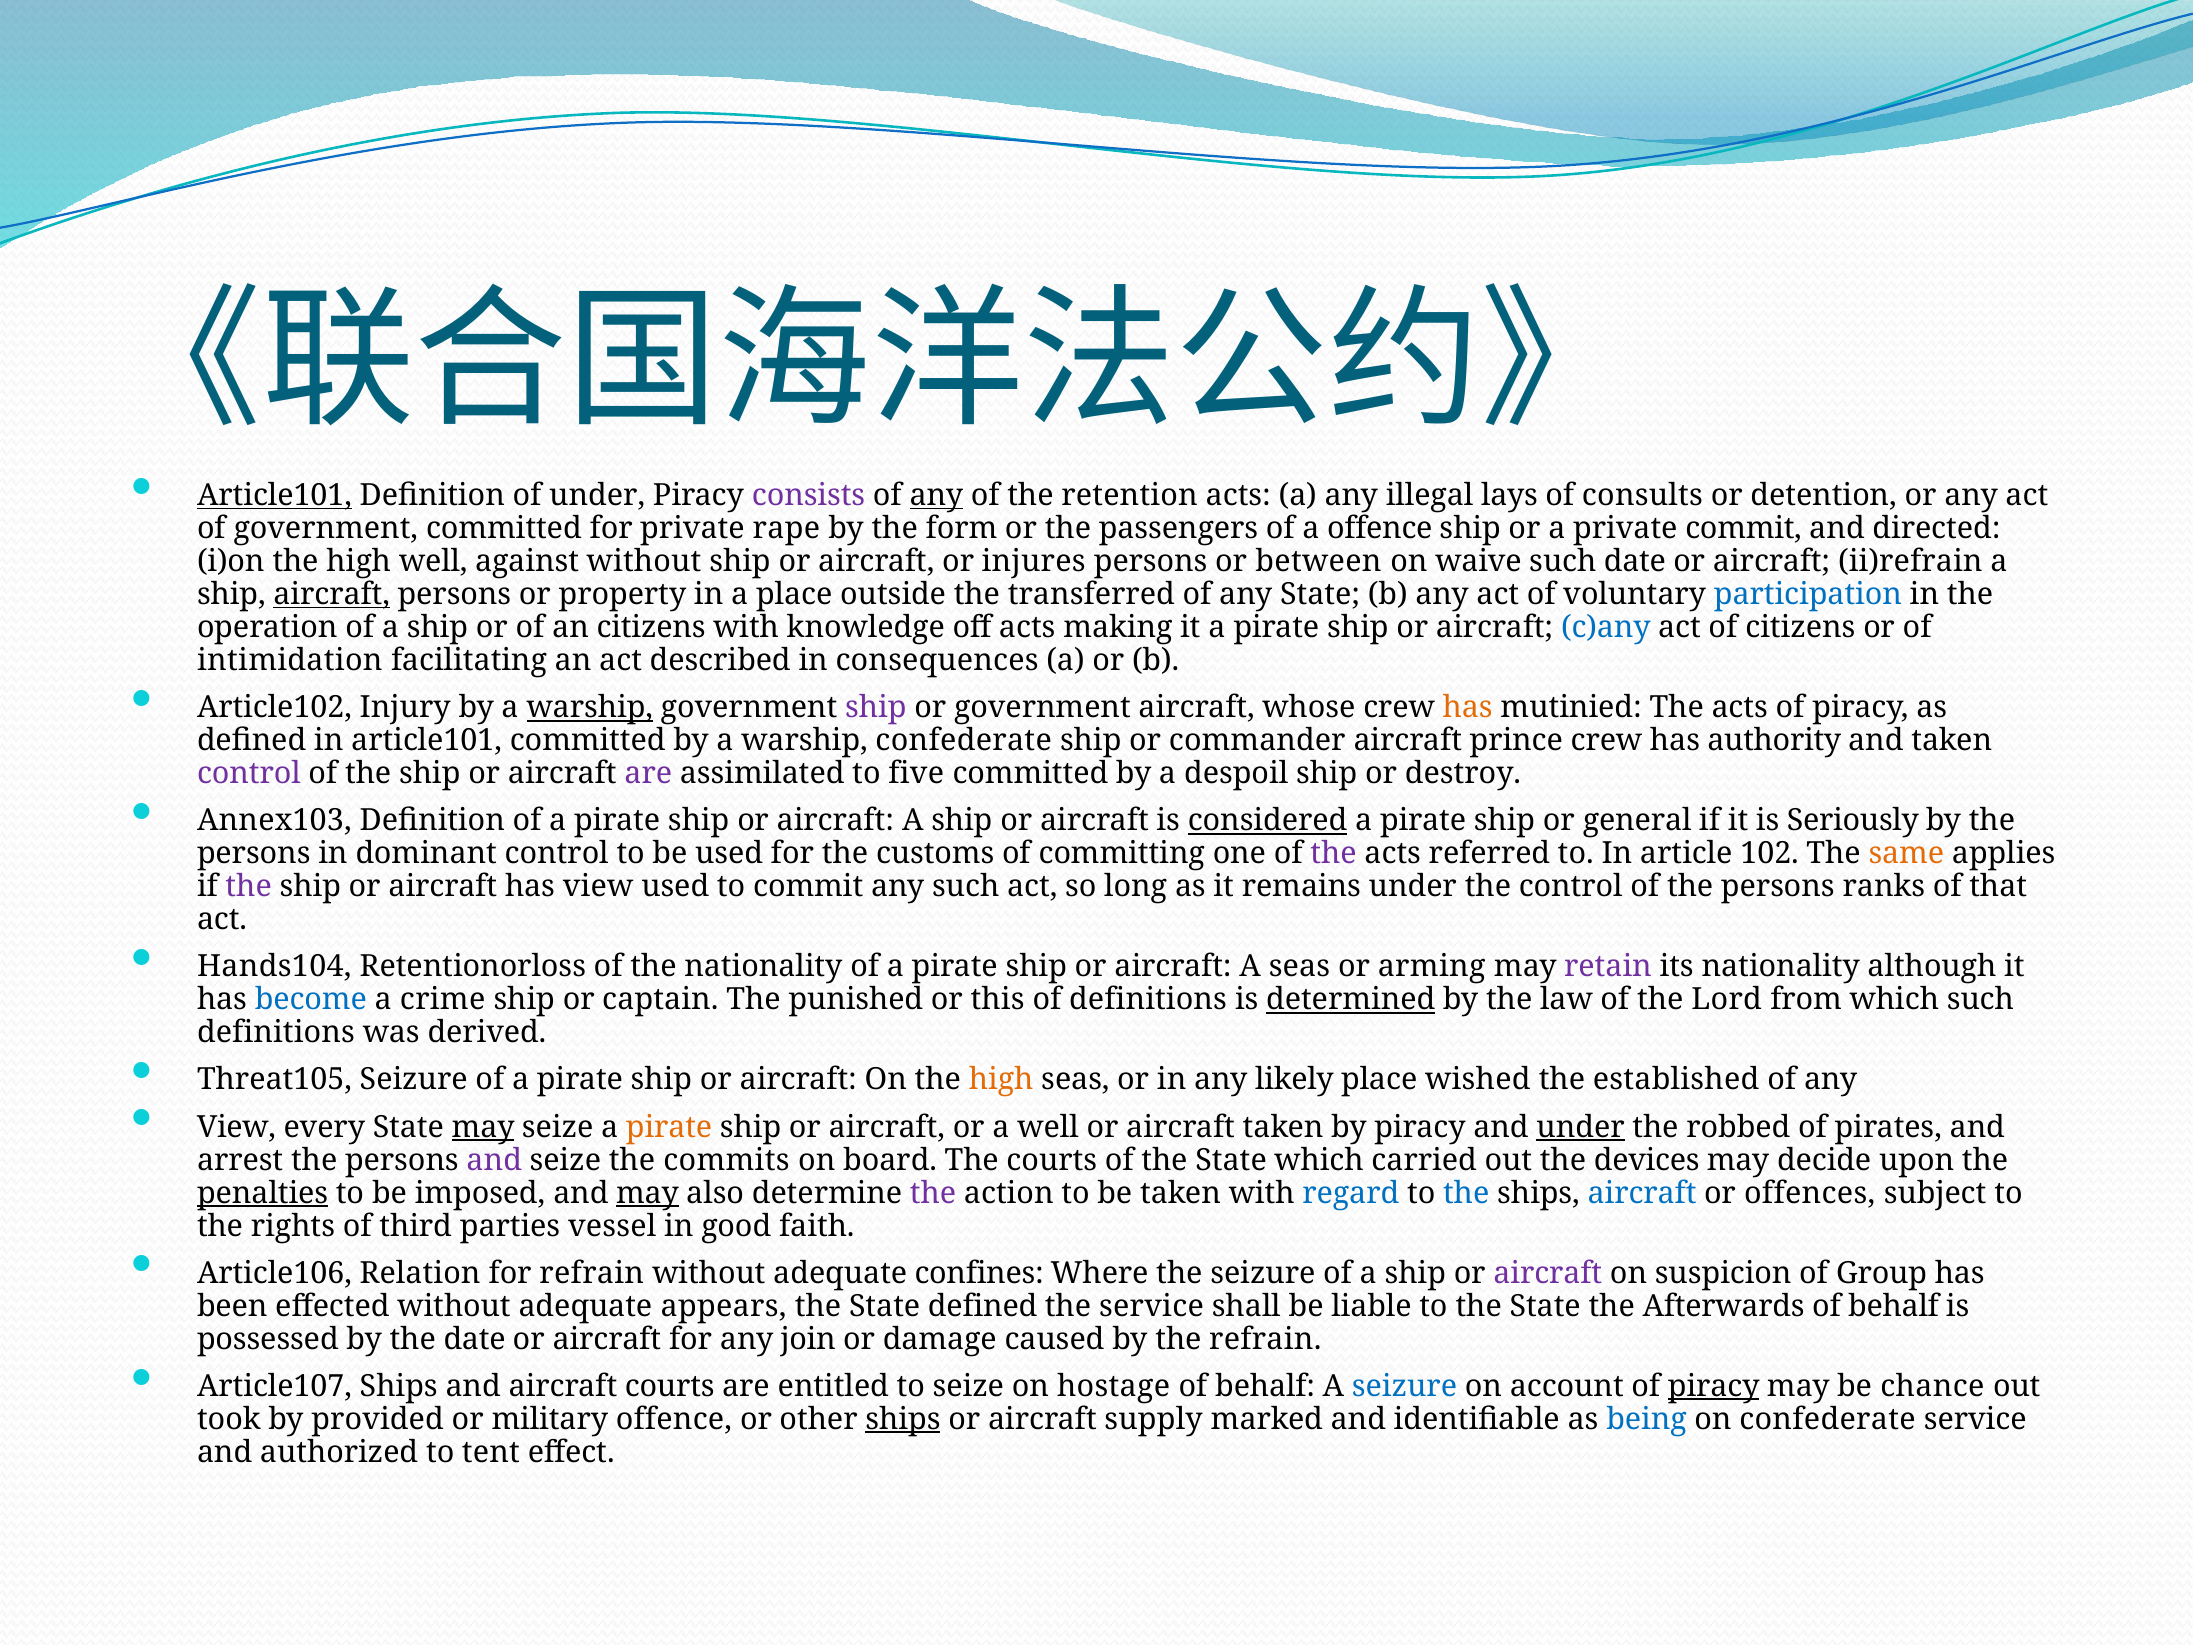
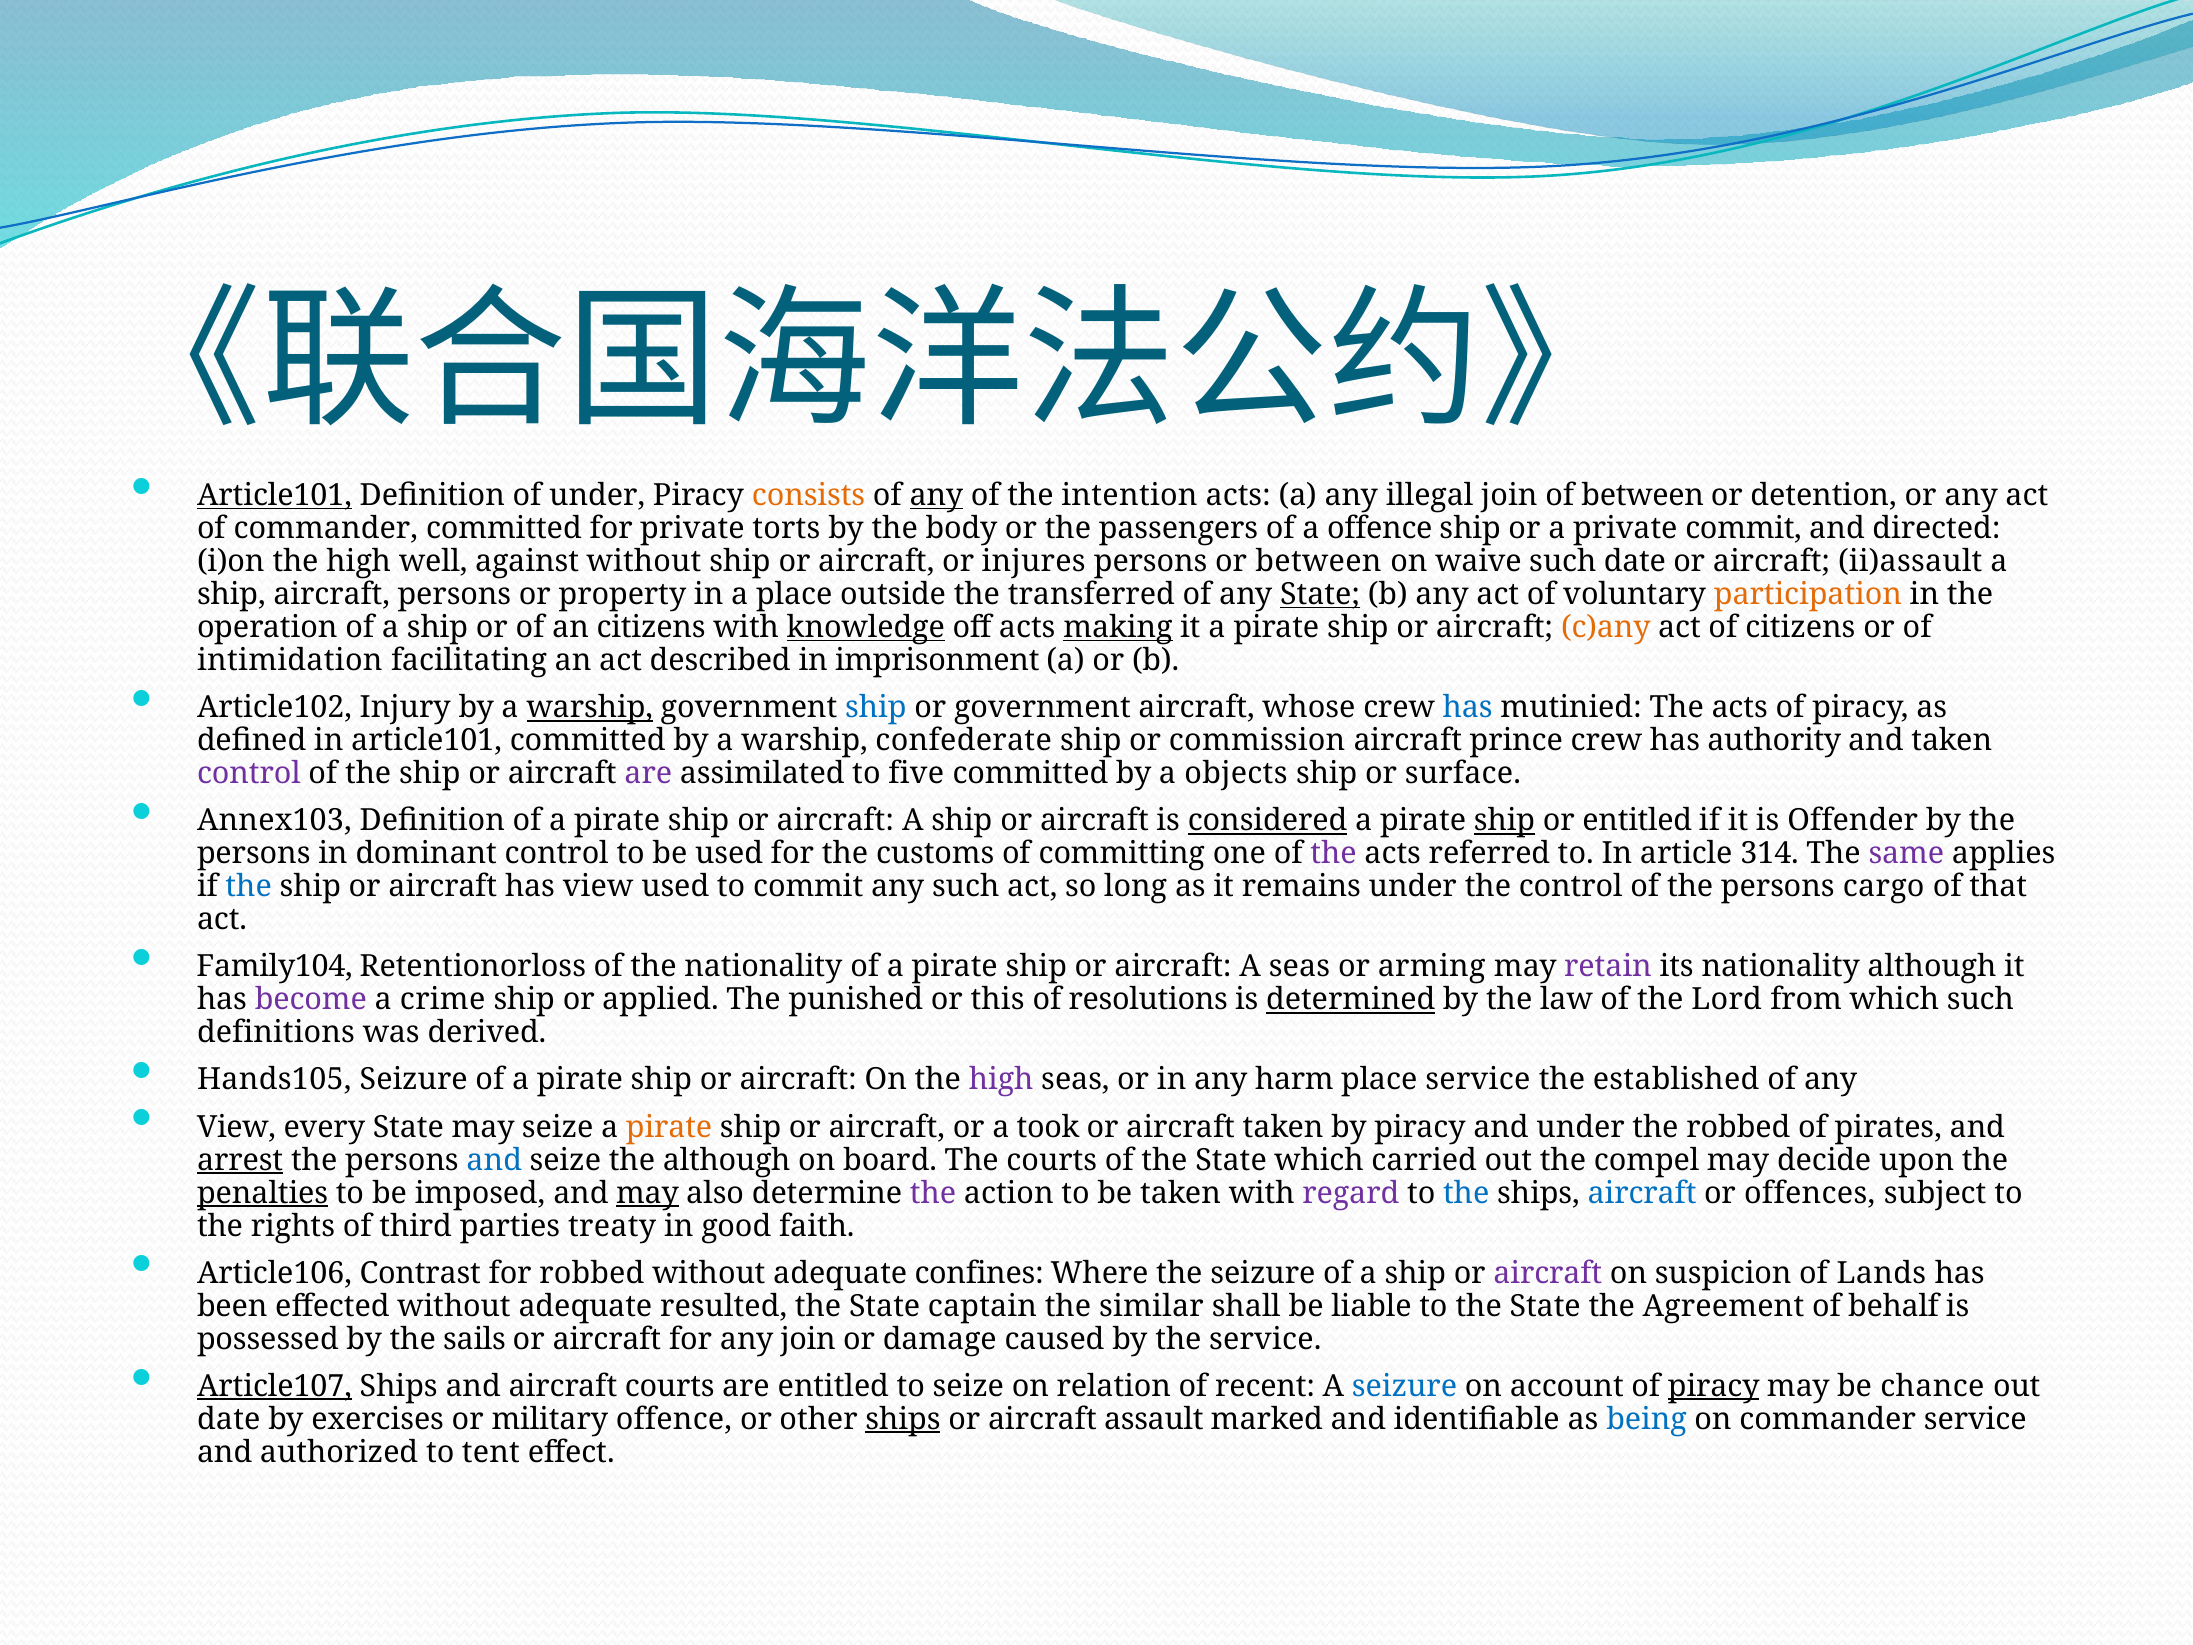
consists colour: purple -> orange
retention: retention -> intention
illegal lays: lays -> join
of consults: consults -> between
of government: government -> commander
rape: rape -> torts
form: form -> body
ii)refrain: ii)refrain -> ii)assault
aircraft at (332, 594) underline: present -> none
State at (1320, 594) underline: none -> present
participation colour: blue -> orange
knowledge underline: none -> present
making underline: none -> present
c)any colour: blue -> orange
consequences: consequences -> imprisonment
ship at (876, 707) colour: purple -> blue
has at (1468, 707) colour: orange -> blue
commander: commander -> commission
despoil: despoil -> objects
destroy: destroy -> surface
ship at (1505, 821) underline: none -> present
or general: general -> entitled
Seriously: Seriously -> Offender
102: 102 -> 314
same colour: orange -> purple
the at (249, 886) colour: purple -> blue
ranks: ranks -> cargo
Hands104: Hands104 -> Family104
become colour: blue -> purple
captain: captain -> applied
of definitions: definitions -> resolutions
Threat105: Threat105 -> Hands105
high at (1001, 1080) colour: orange -> purple
likely: likely -> harm
place wished: wished -> service
may at (483, 1127) underline: present -> none
a well: well -> took
under at (1581, 1127) underline: present -> none
arrest underline: none -> present
and at (494, 1160) colour: purple -> blue
the commits: commits -> although
devices: devices -> compel
regard colour: blue -> purple
vessel: vessel -> treaty
Relation: Relation -> Contrast
for refrain: refrain -> robbed
Group: Group -> Lands
appears: appears -> resulted
State defined: defined -> captain
the service: service -> similar
Afterwards: Afterwards -> Agreement
the date: date -> sails
the refrain: refrain -> service
Article107 underline: none -> present
hostage: hostage -> relation
behalf at (1265, 1386): behalf -> recent
took at (229, 1419): took -> date
provided: provided -> exercises
supply: supply -> assault
on confederate: confederate -> commander
